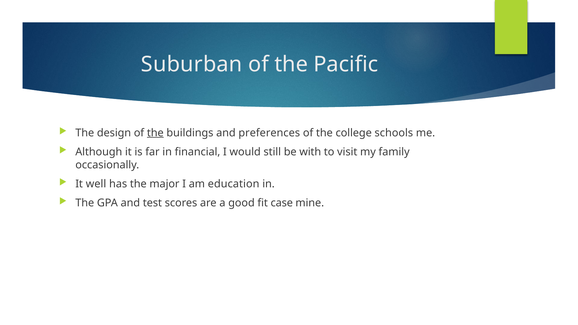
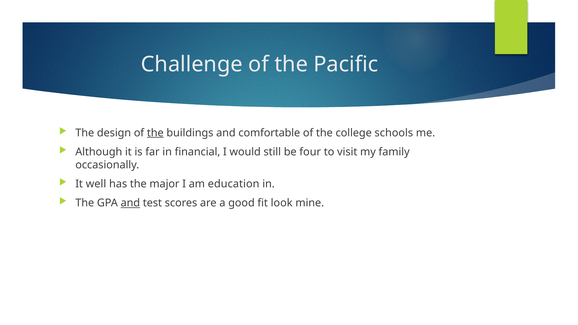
Suburban: Suburban -> Challenge
preferences: preferences -> comfortable
with: with -> four
and at (130, 203) underline: none -> present
case: case -> look
